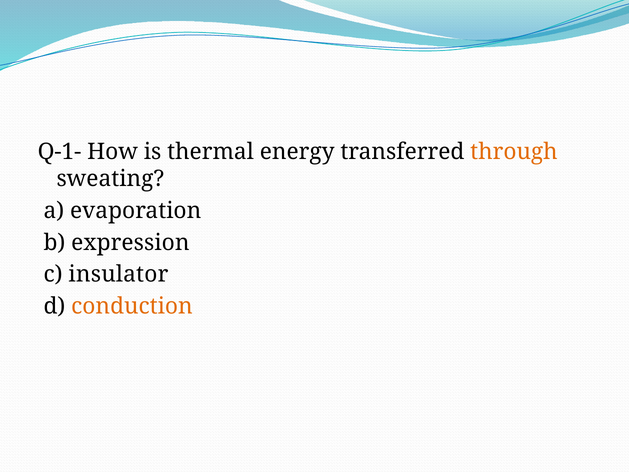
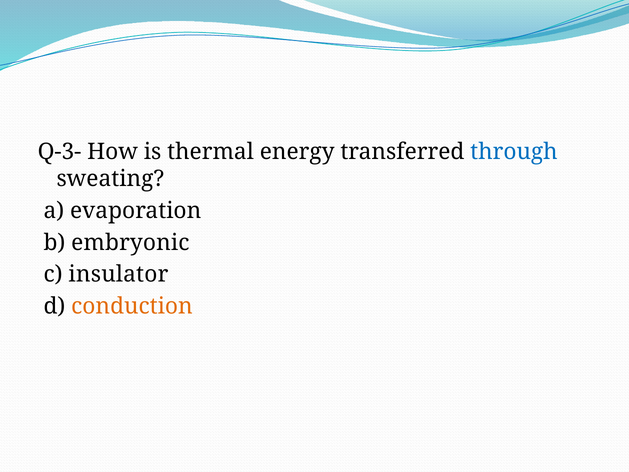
Q-1-: Q-1- -> Q-3-
through colour: orange -> blue
expression: expression -> embryonic
